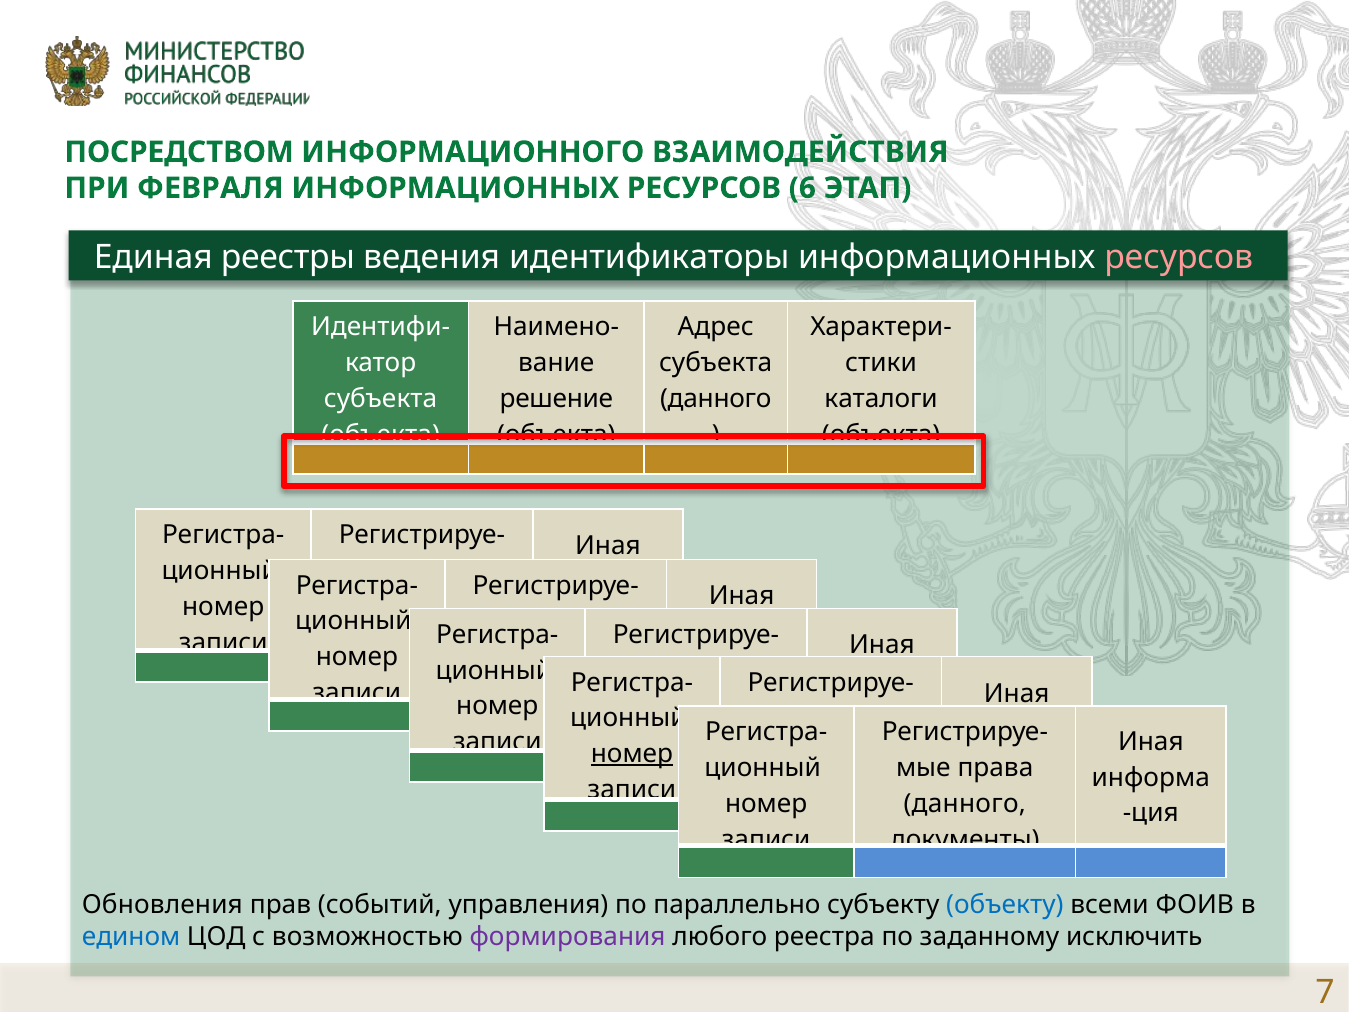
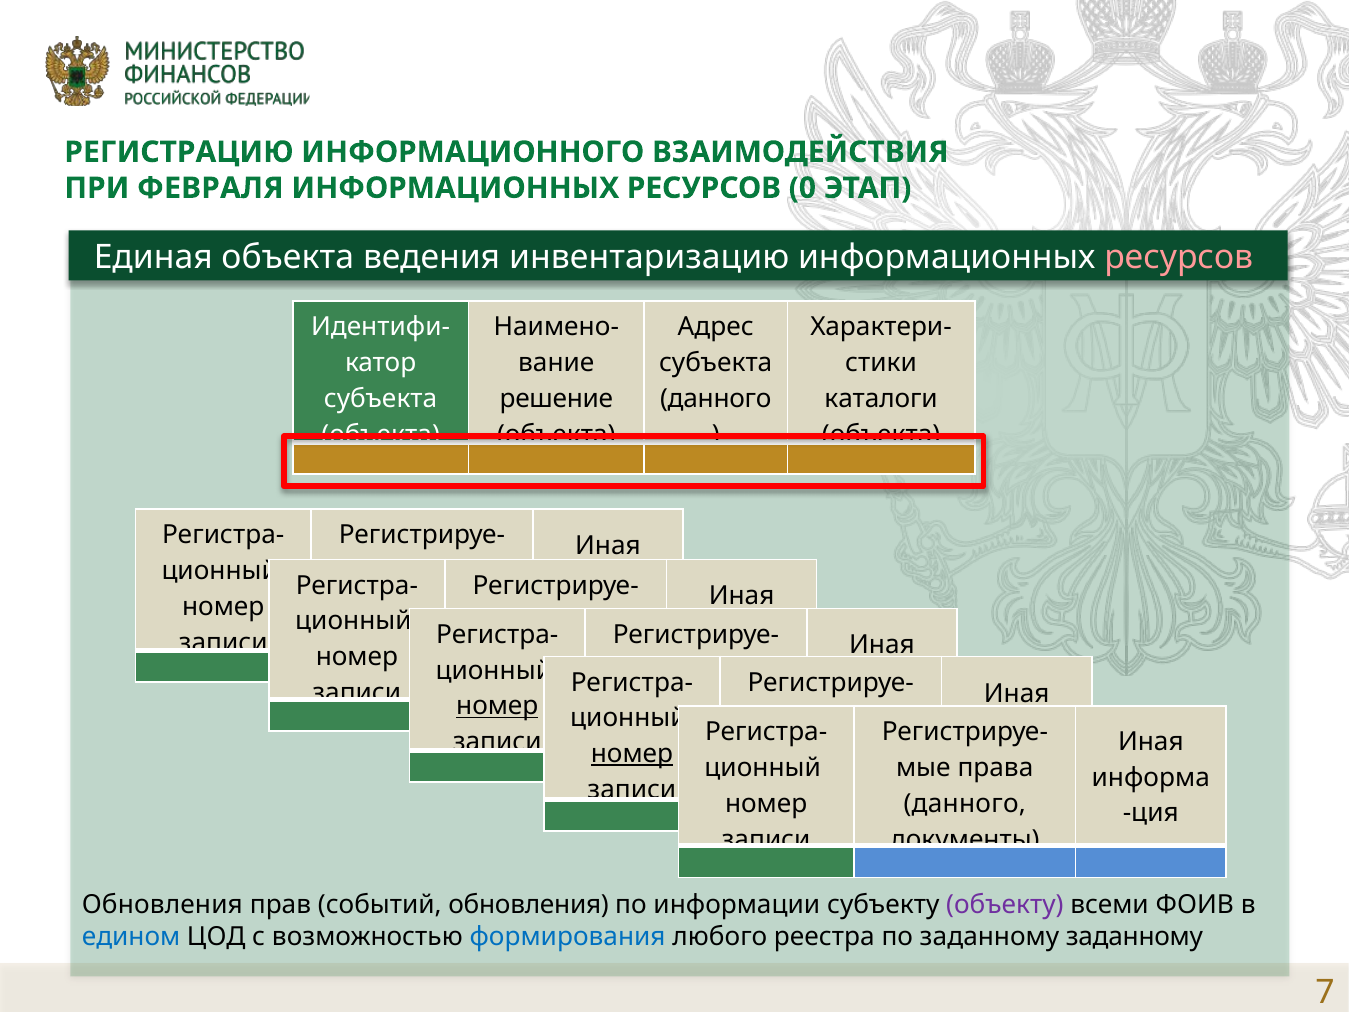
ПОСРЕДСТВОМ: ПОСРЕДСТВОМ -> РЕГИСТРАЦИЮ
6: 6 -> 0
Единая реестры: реестры -> объекта
идентификаторы: идентификаторы -> инвентаризацию
номер at (497, 706) underline: none -> present
событий управления: управления -> обновления
параллельно: параллельно -> информации
объекту colour: blue -> purple
формирования colour: purple -> blue
заданному исключить: исключить -> заданному
